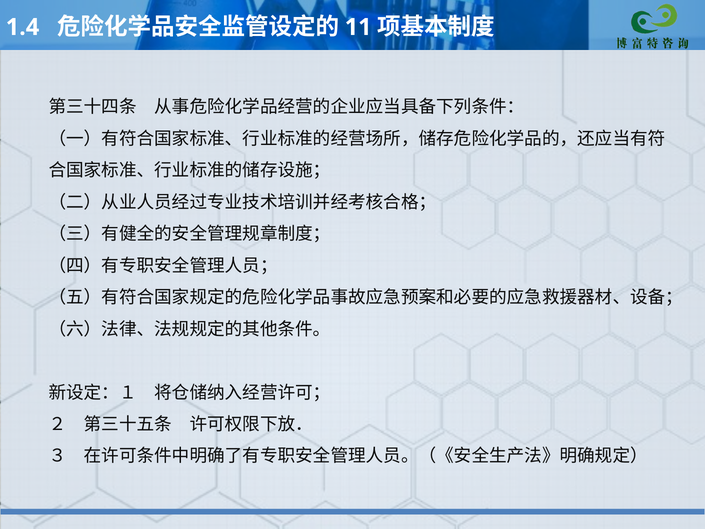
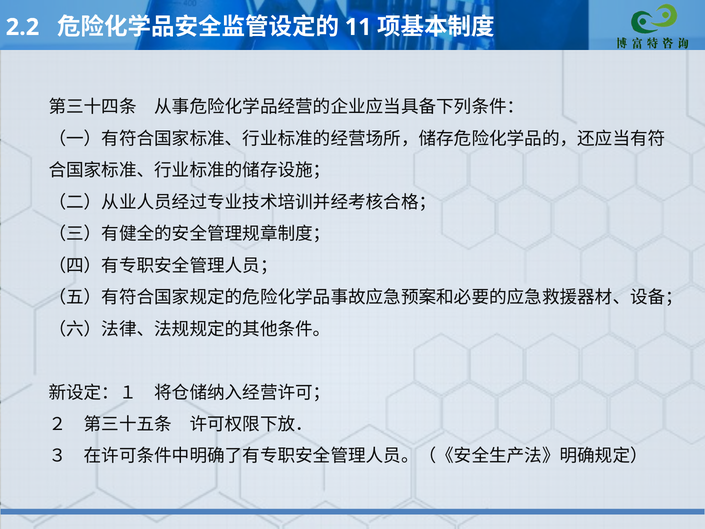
1.4: 1.4 -> 2.2
